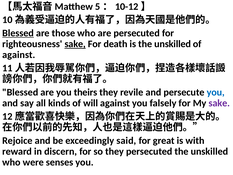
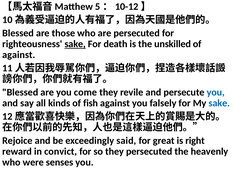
Blessed at (18, 33) underline: present -> none
theirs: theirs -> come
will: will -> fish
sake at (219, 103) colour: purple -> blue
with: with -> right
discern: discern -> convict
persecuted the unskilled: unskilled -> heavenly
